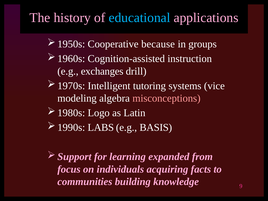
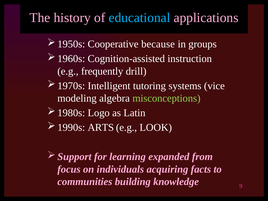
exchanges: exchanges -> frequently
misconceptions colour: pink -> light green
LABS: LABS -> ARTS
BASIS: BASIS -> LOOK
